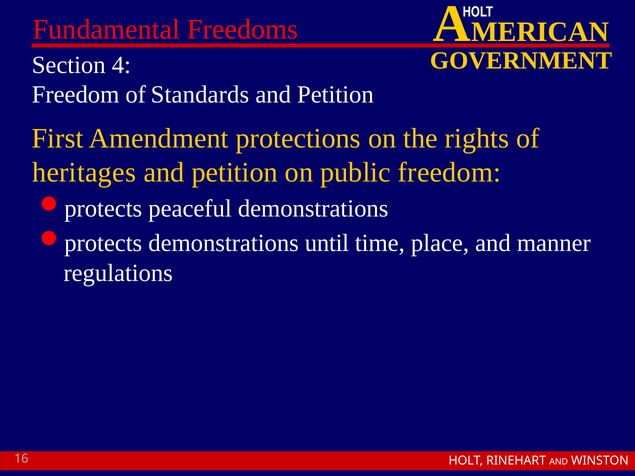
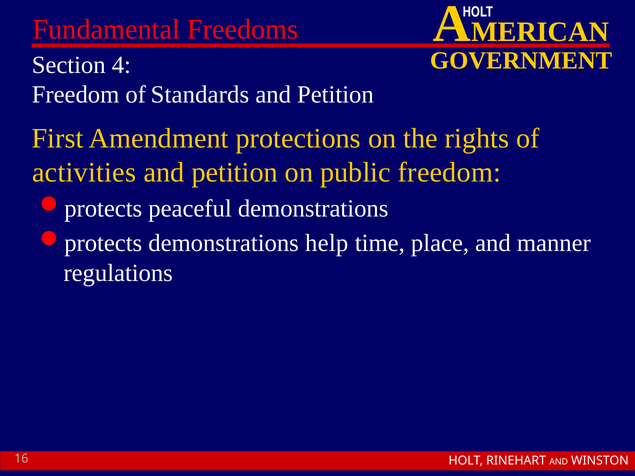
heritages: heritages -> activities
until: until -> help
